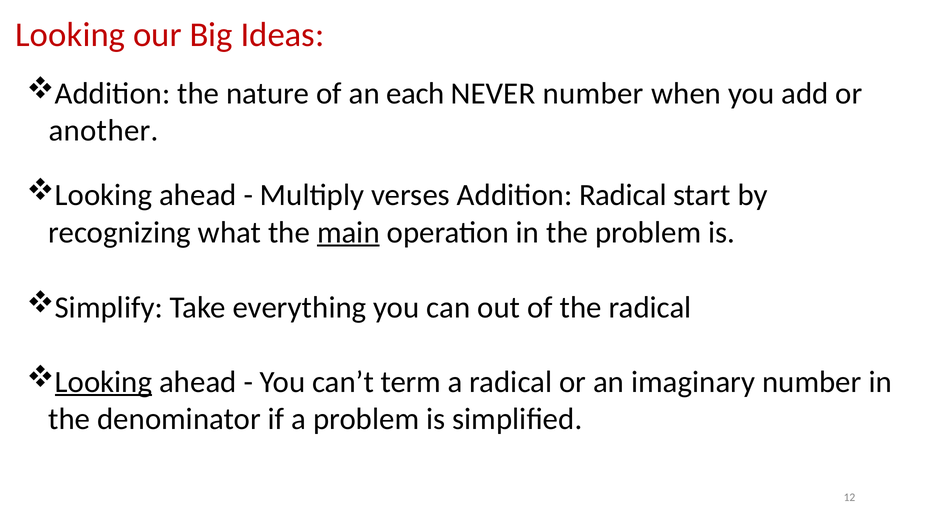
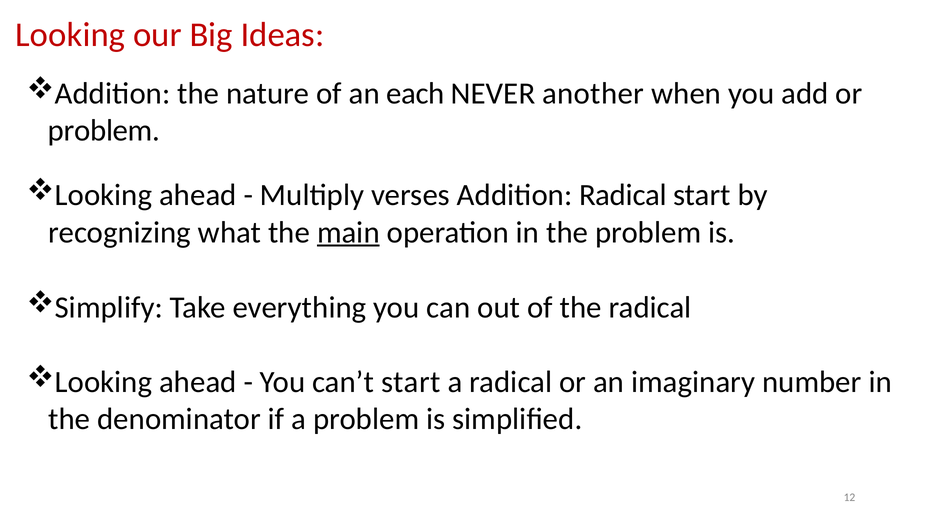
NEVER number: number -> another
another at (104, 131): another -> problem
Looking at (104, 382) underline: present -> none
can’t term: term -> start
